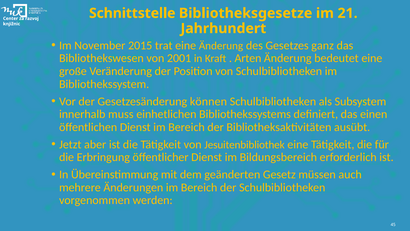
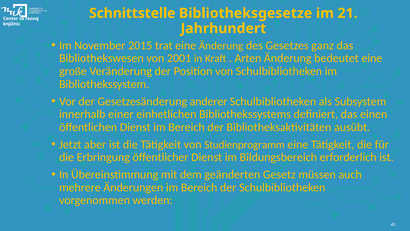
können: können -> anderer
muss: muss -> einer
Jesuitenbibliothek: Jesuitenbibliothek -> Studienprogramm
